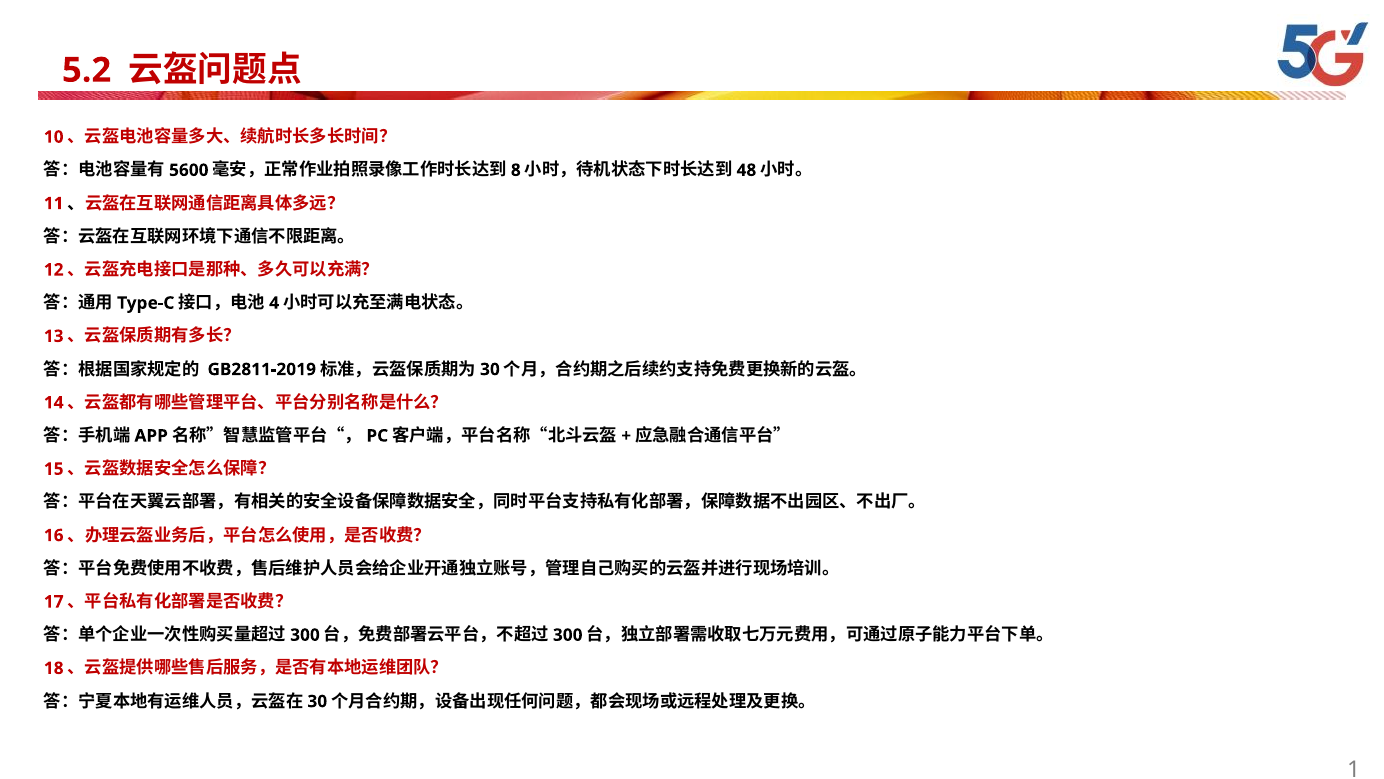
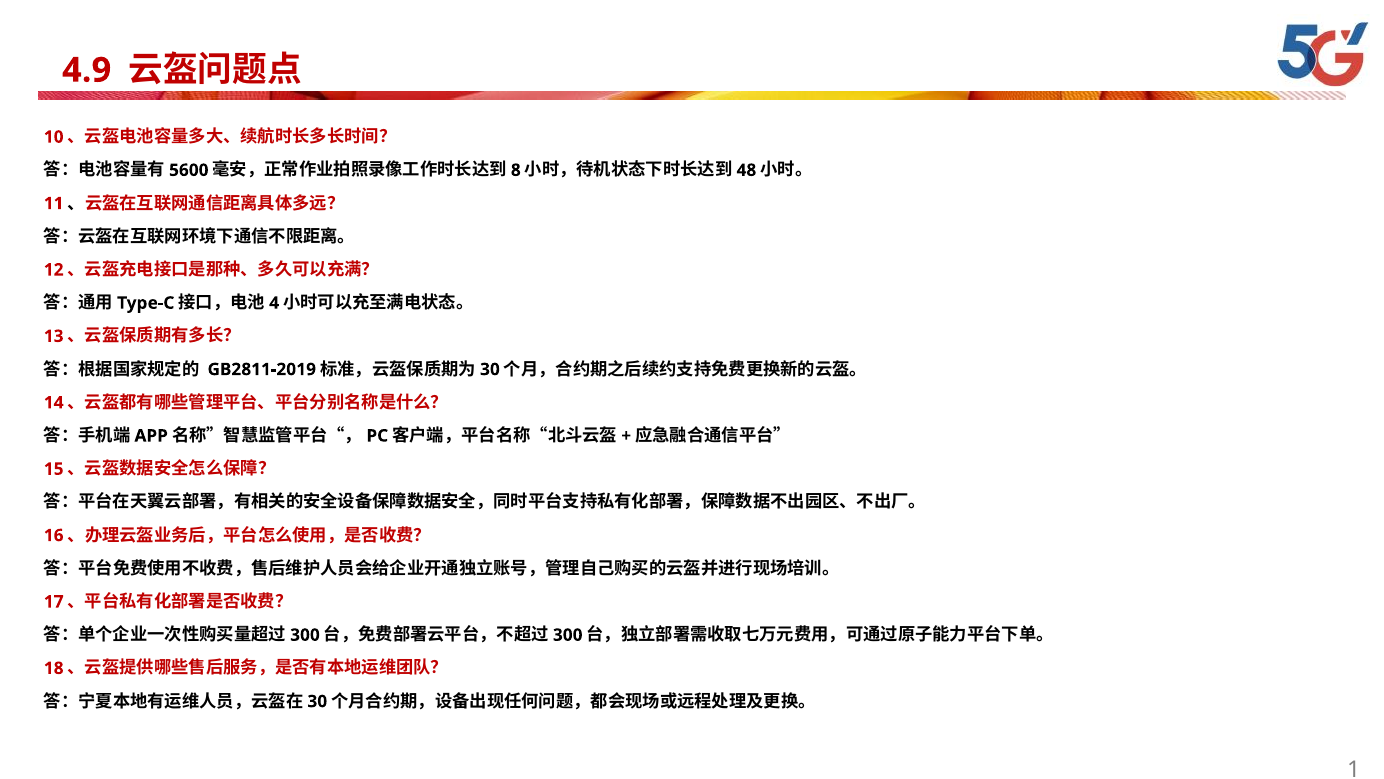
5.2: 5.2 -> 4.9
